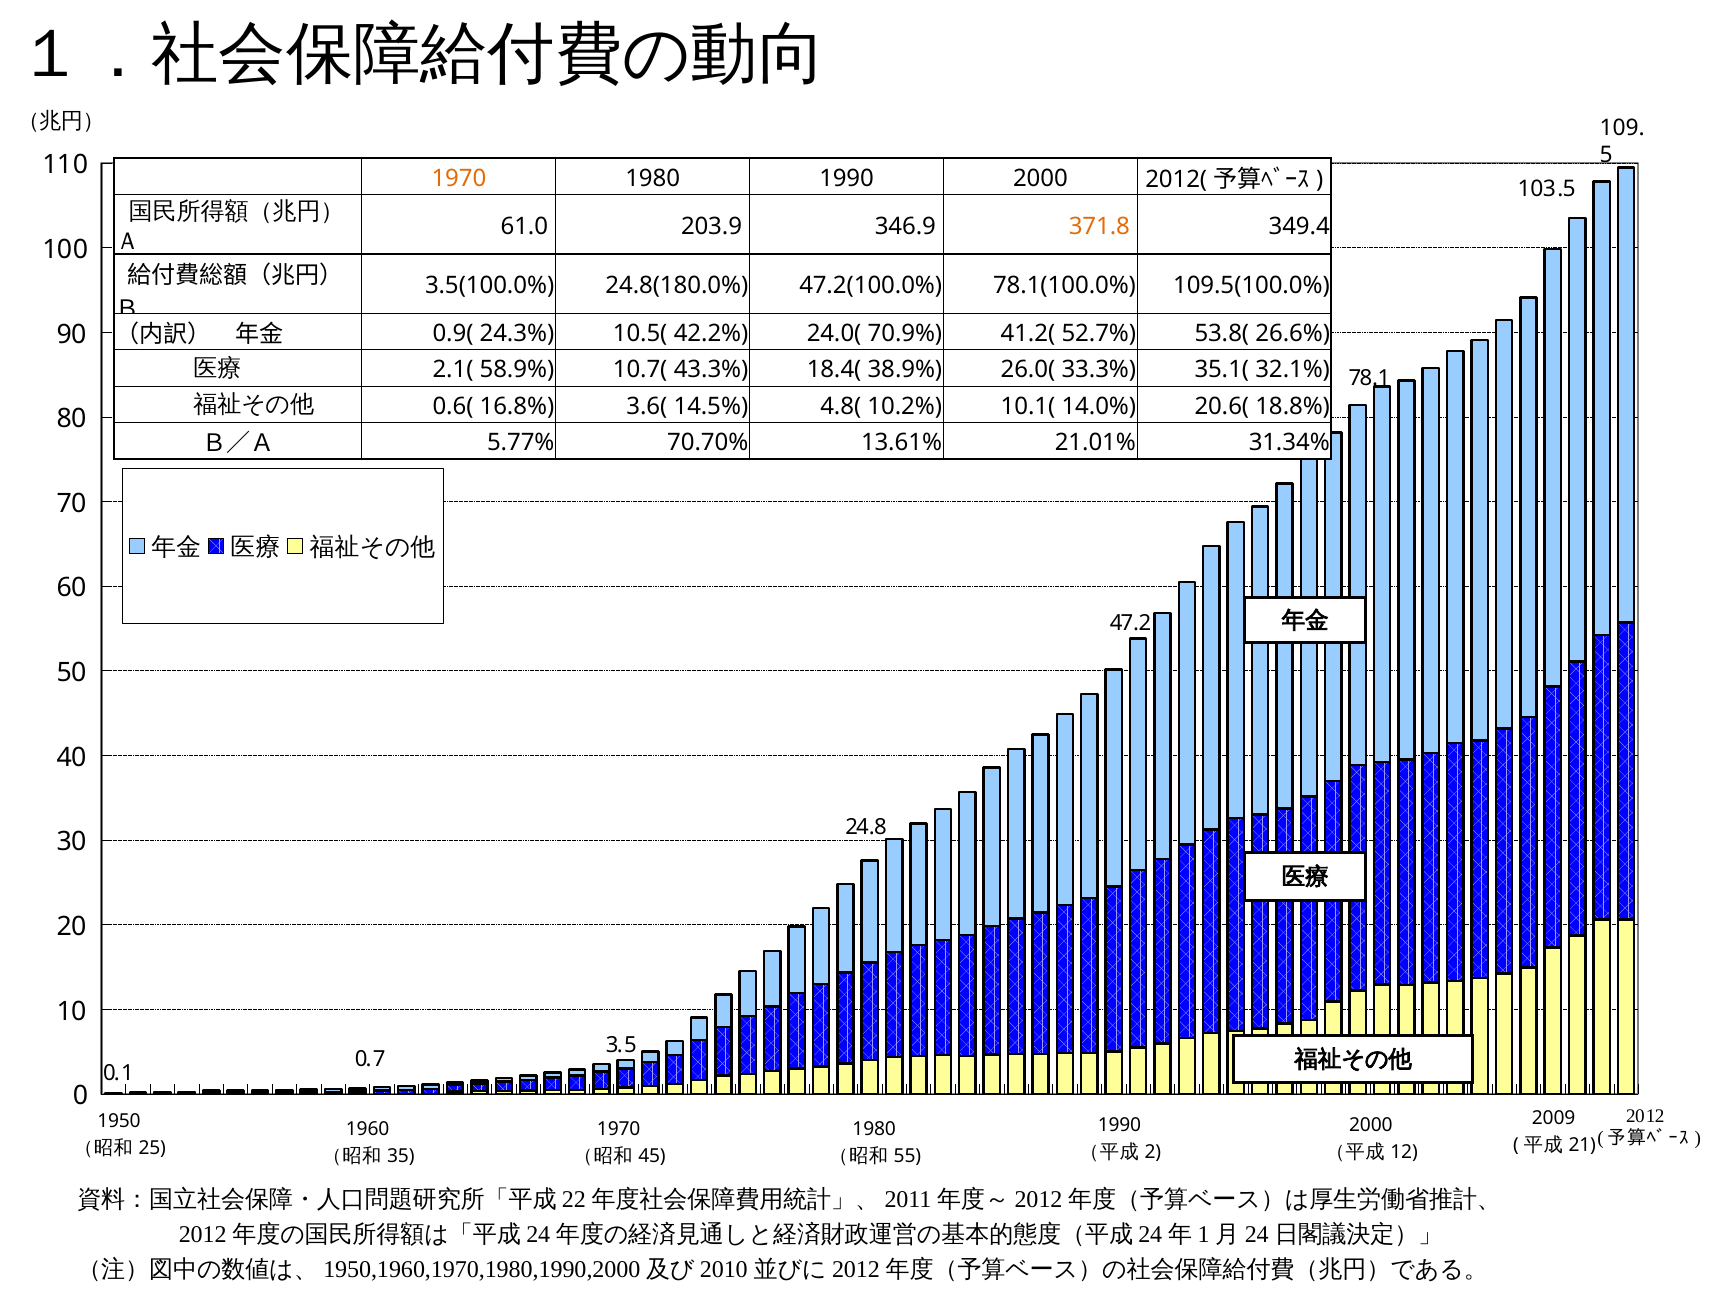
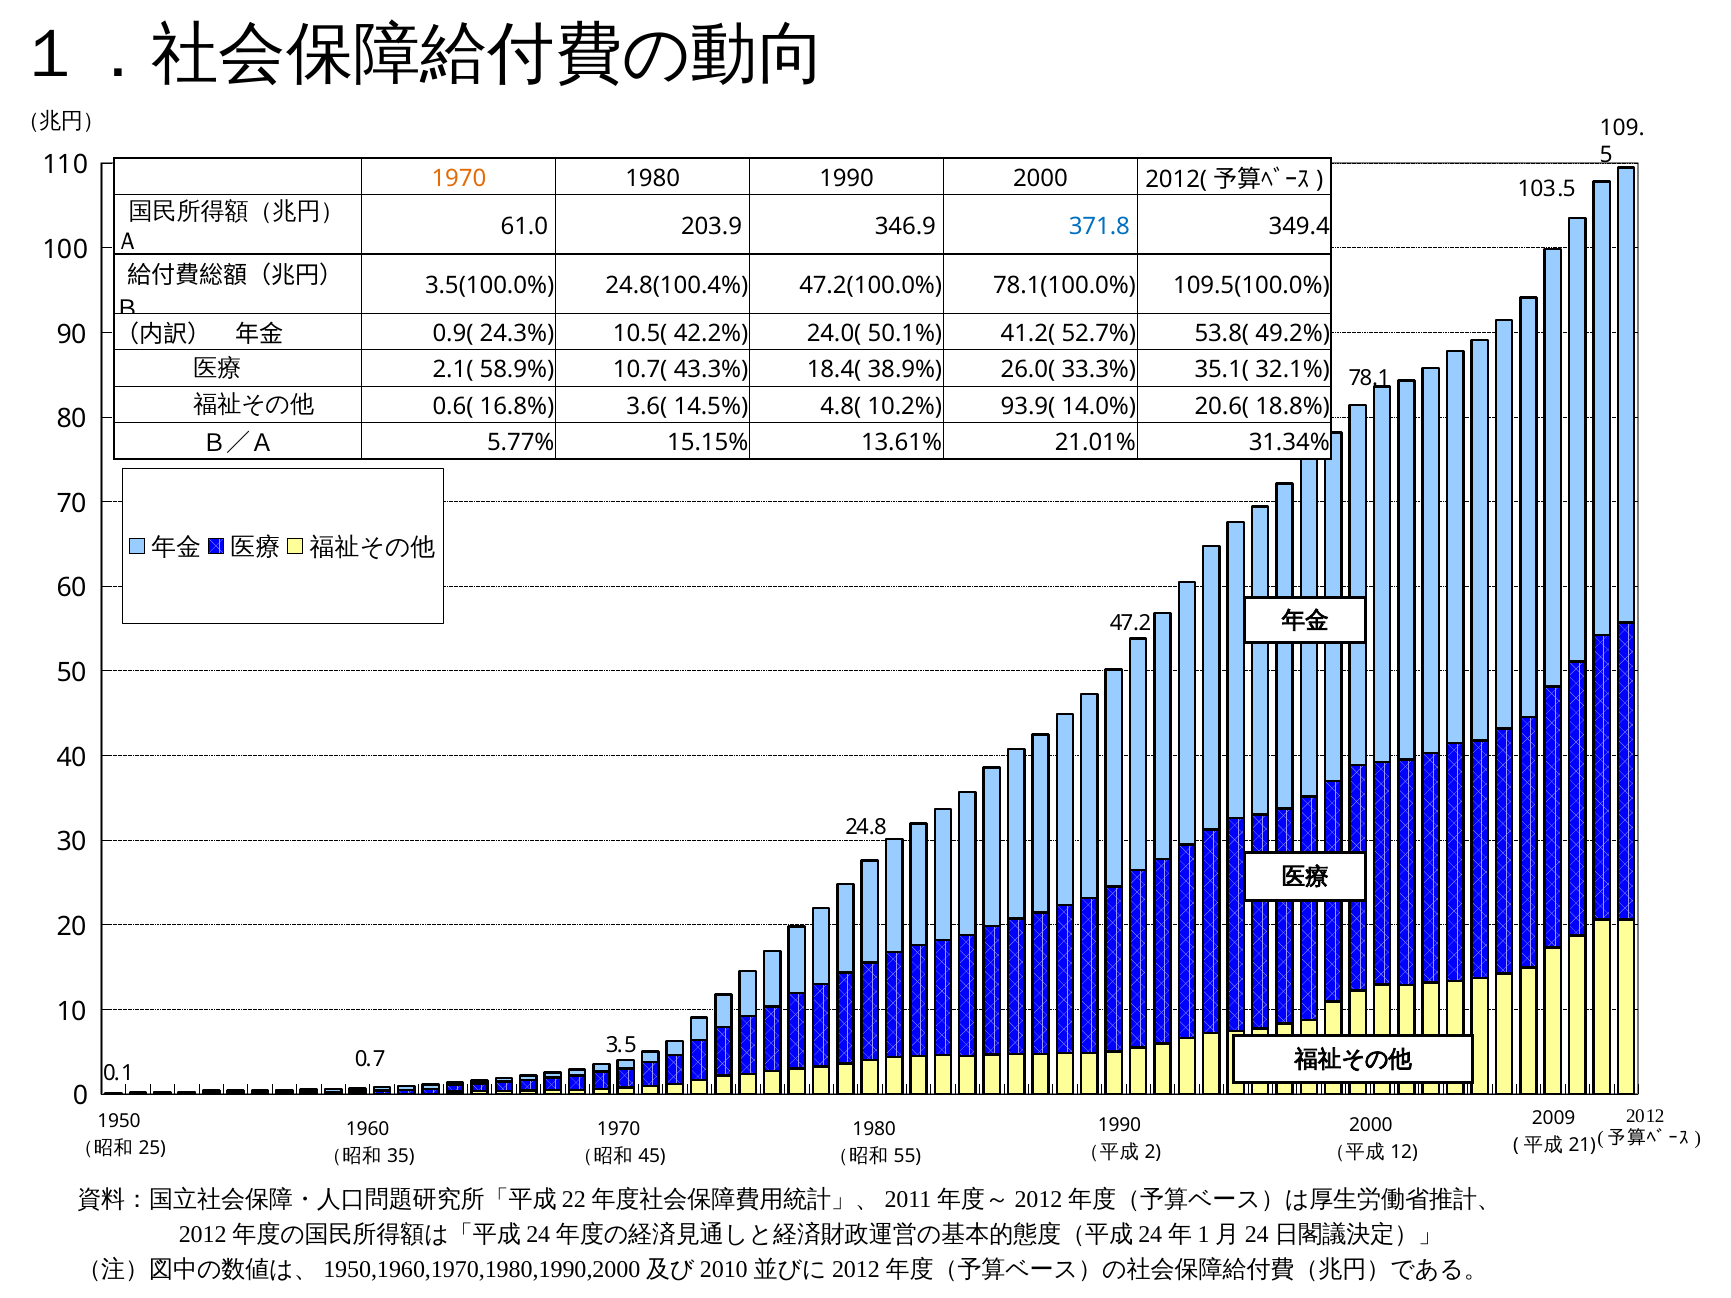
371.8 colour: orange -> blue
24.8(180.0%: 24.8(180.0% -> 24.8(100.4%
70.9%: 70.9% -> 50.1%
26.6%: 26.6% -> 49.2%
10.1(: 10.1( -> 93.9(
70.70%: 70.70% -> 15.15%
